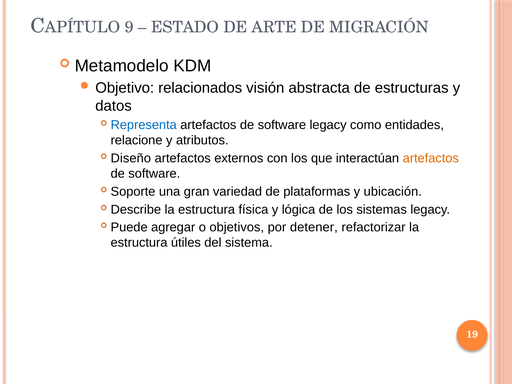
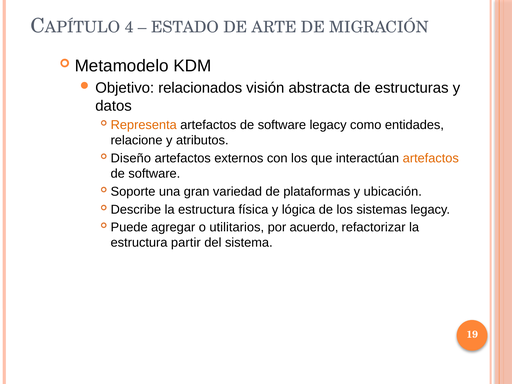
9: 9 -> 4
Representa colour: blue -> orange
objetivos: objetivos -> utilitarios
detener: detener -> acuerdo
útiles: útiles -> partir
